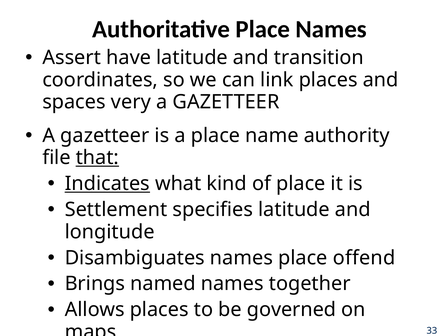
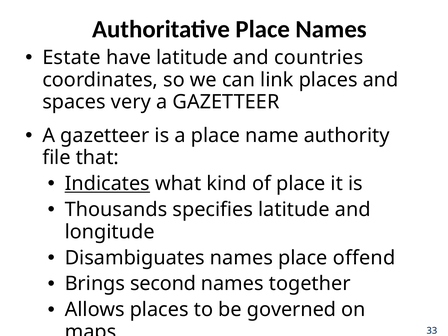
Assert: Assert -> Estate
transition: transition -> countries
that underline: present -> none
Settlement: Settlement -> Thousands
named: named -> second
